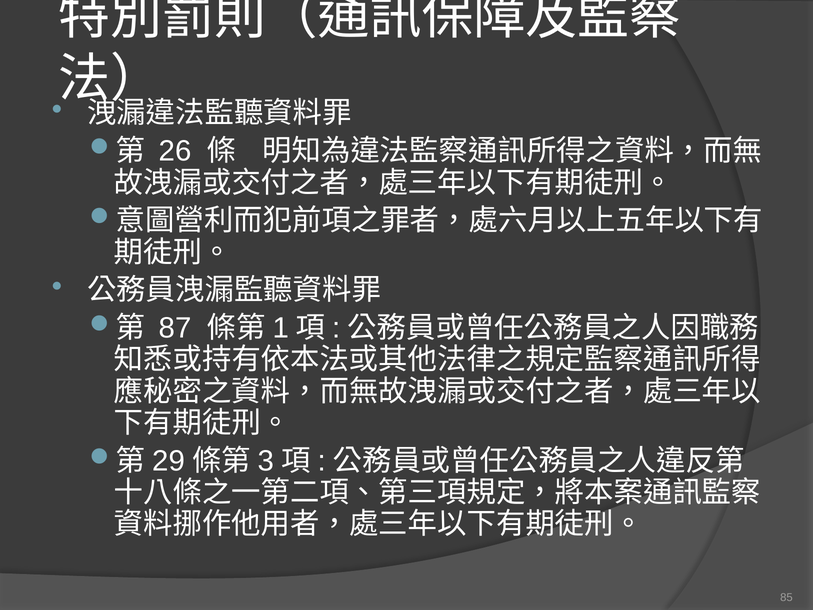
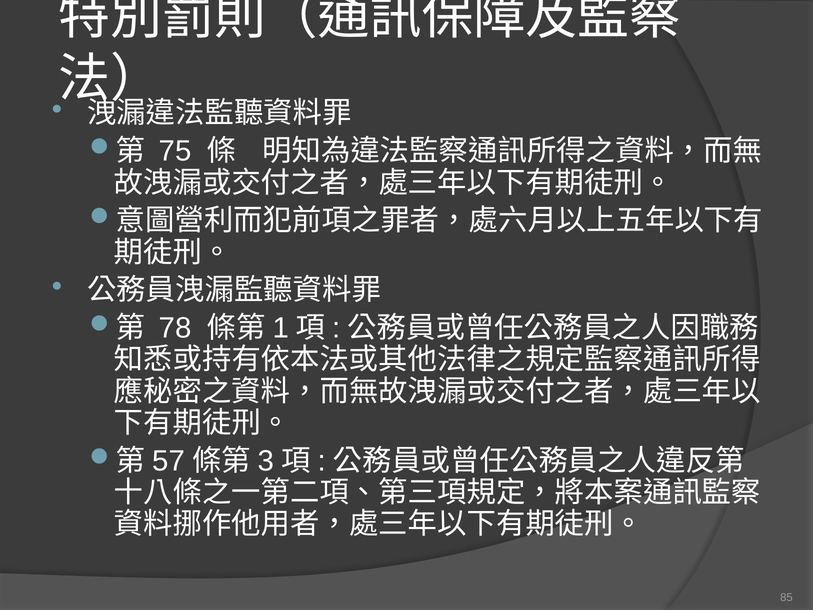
26: 26 -> 75
87: 87 -> 78
29: 29 -> 57
